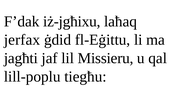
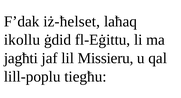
iż-jgħixu: iż-jgħixu -> iż-ħelset
jerfax: jerfax -> ikollu
